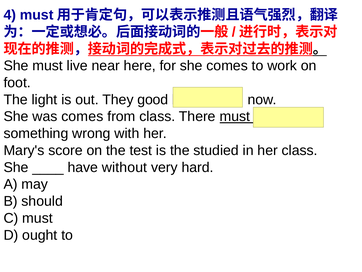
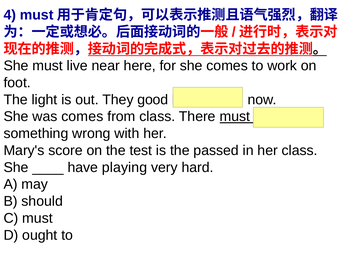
studied: studied -> passed
without: without -> playing
